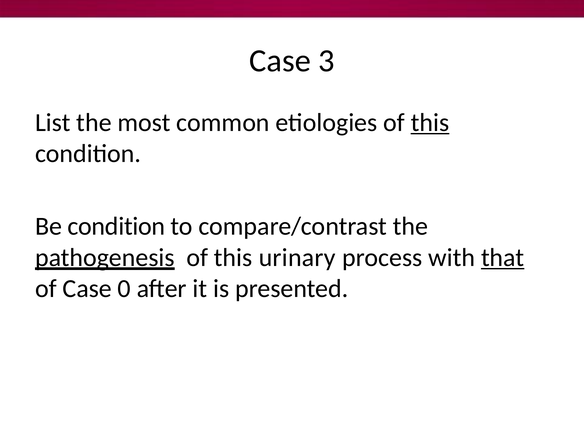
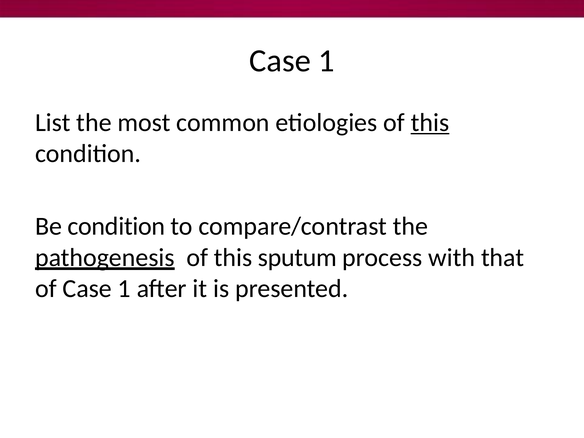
3 at (326, 61): 3 -> 1
urinary: urinary -> sputum
that underline: present -> none
of Case 0: 0 -> 1
